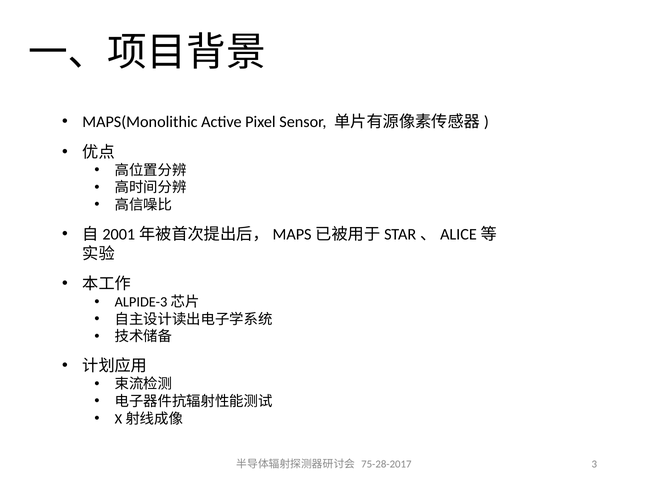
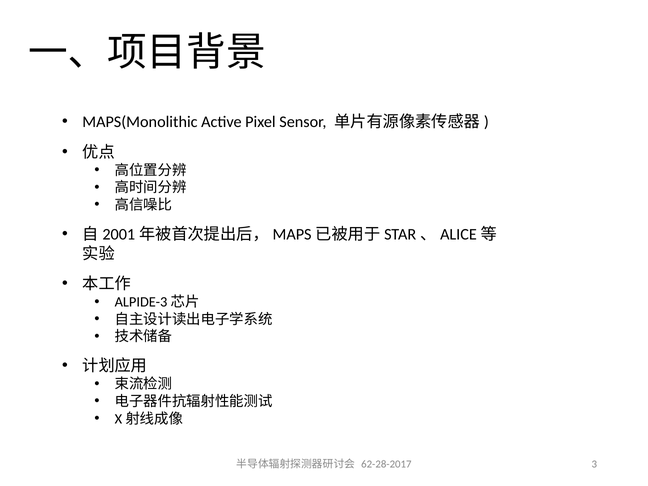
75-28-2017: 75-28-2017 -> 62-28-2017
